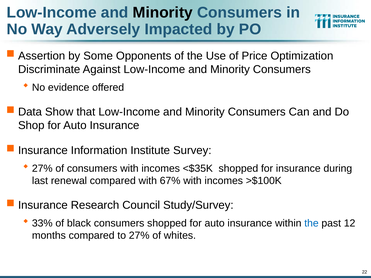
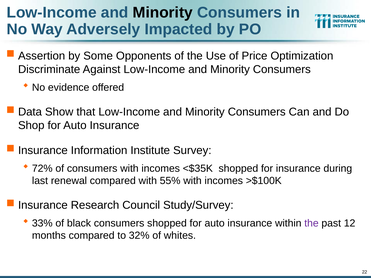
27% at (42, 169): 27% -> 72%
67%: 67% -> 55%
the at (311, 223) colour: blue -> purple
to 27%: 27% -> 32%
